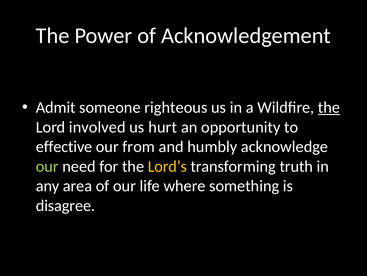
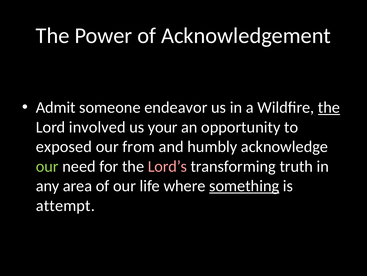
righteous: righteous -> endeavor
hurt: hurt -> your
effective: effective -> exposed
Lord’s colour: yellow -> pink
something underline: none -> present
disagree: disagree -> attempt
